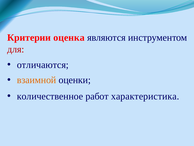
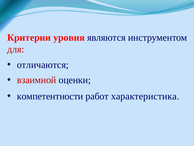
оценка: оценка -> уровня
взаимной colour: orange -> red
количественное: количественное -> компетентности
